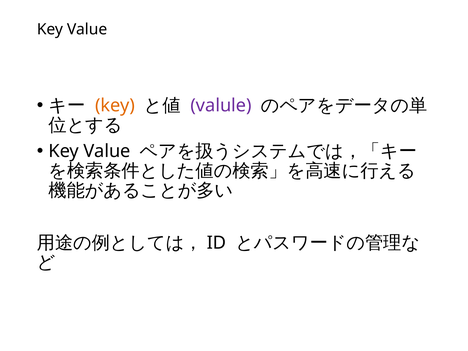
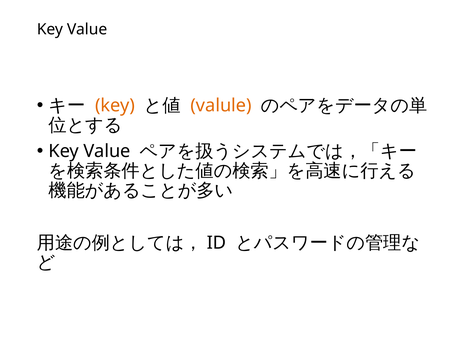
valule colour: purple -> orange
